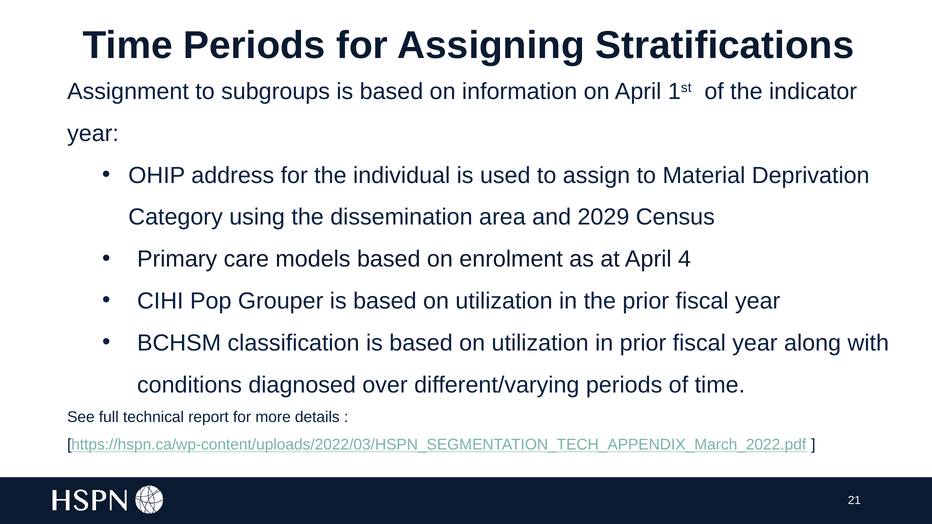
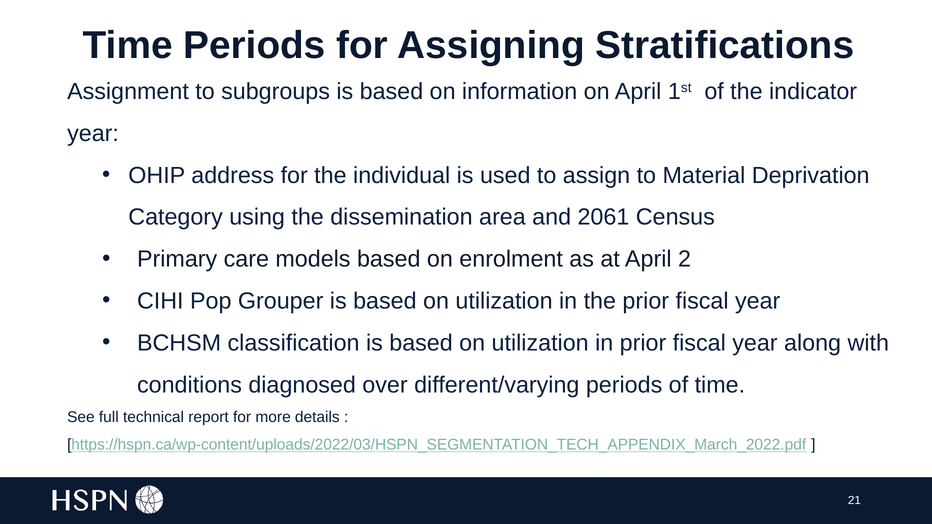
2029: 2029 -> 2061
4: 4 -> 2
